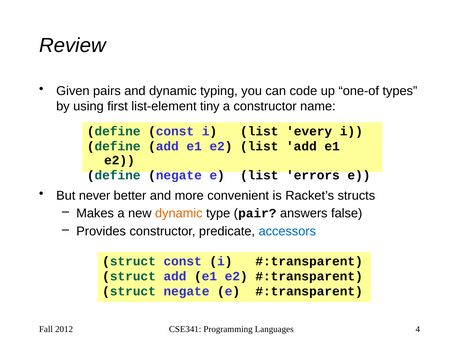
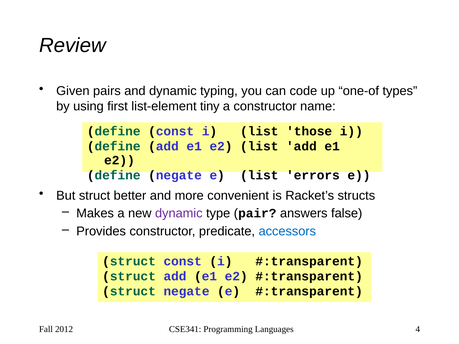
every: every -> those
But never: never -> struct
dynamic at (179, 214) colour: orange -> purple
